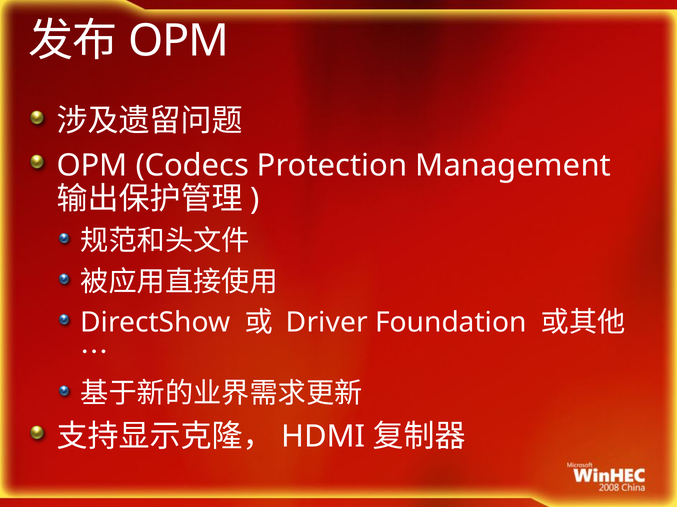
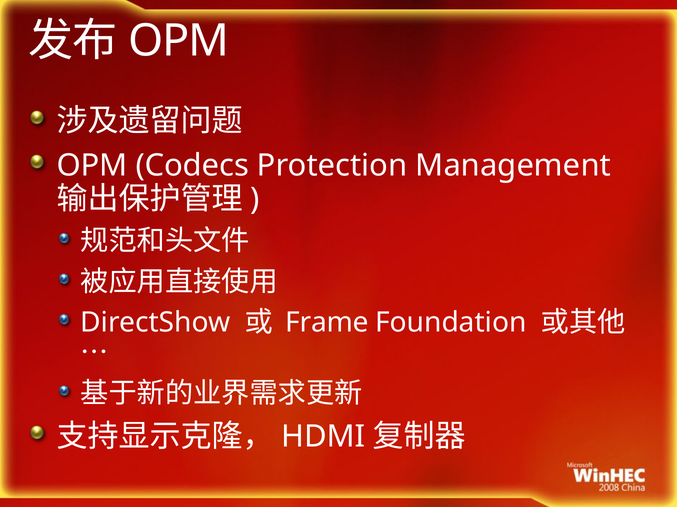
Driver: Driver -> Frame
